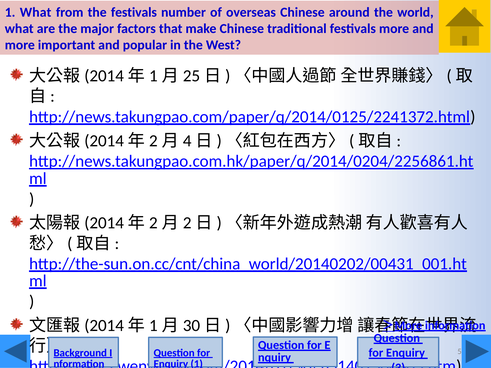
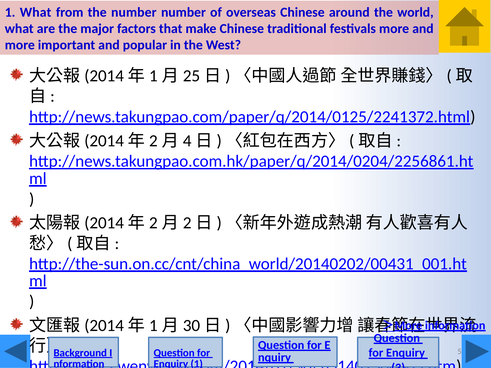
the festivals: festivals -> number
